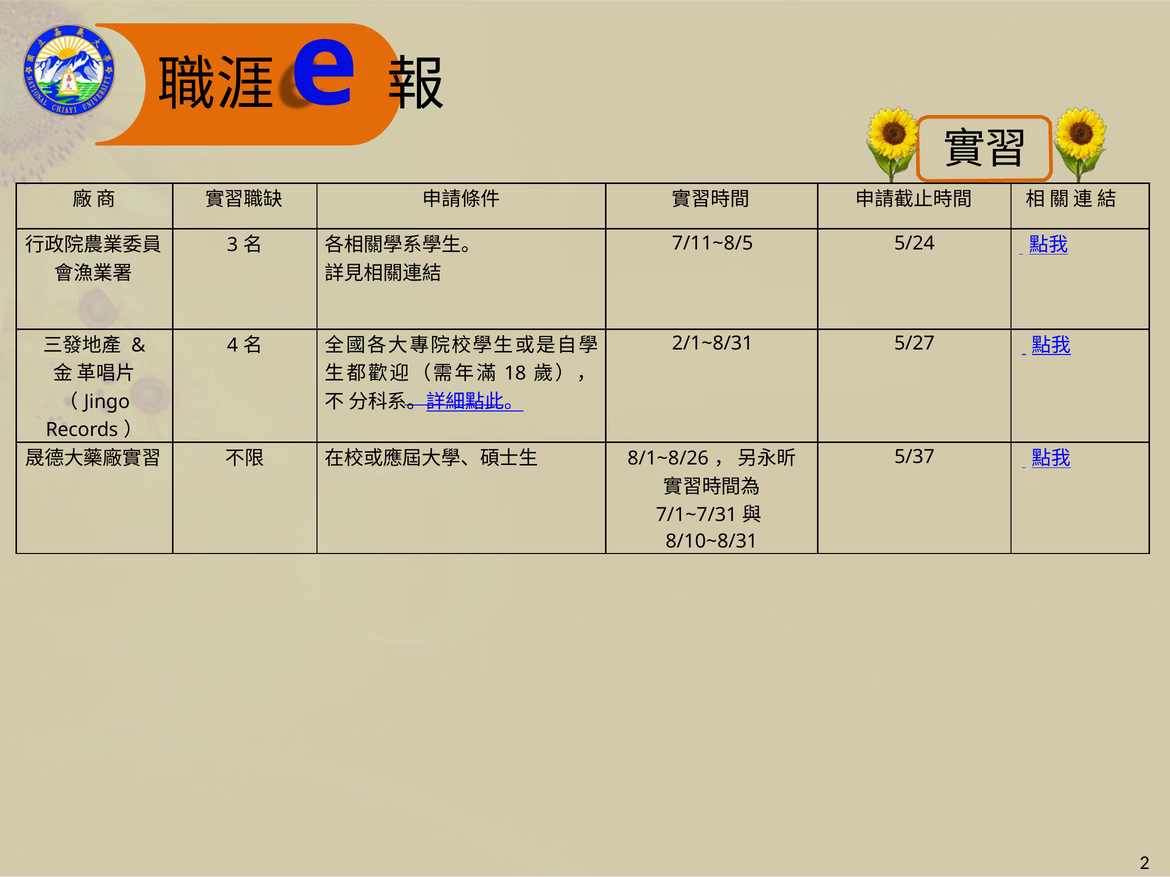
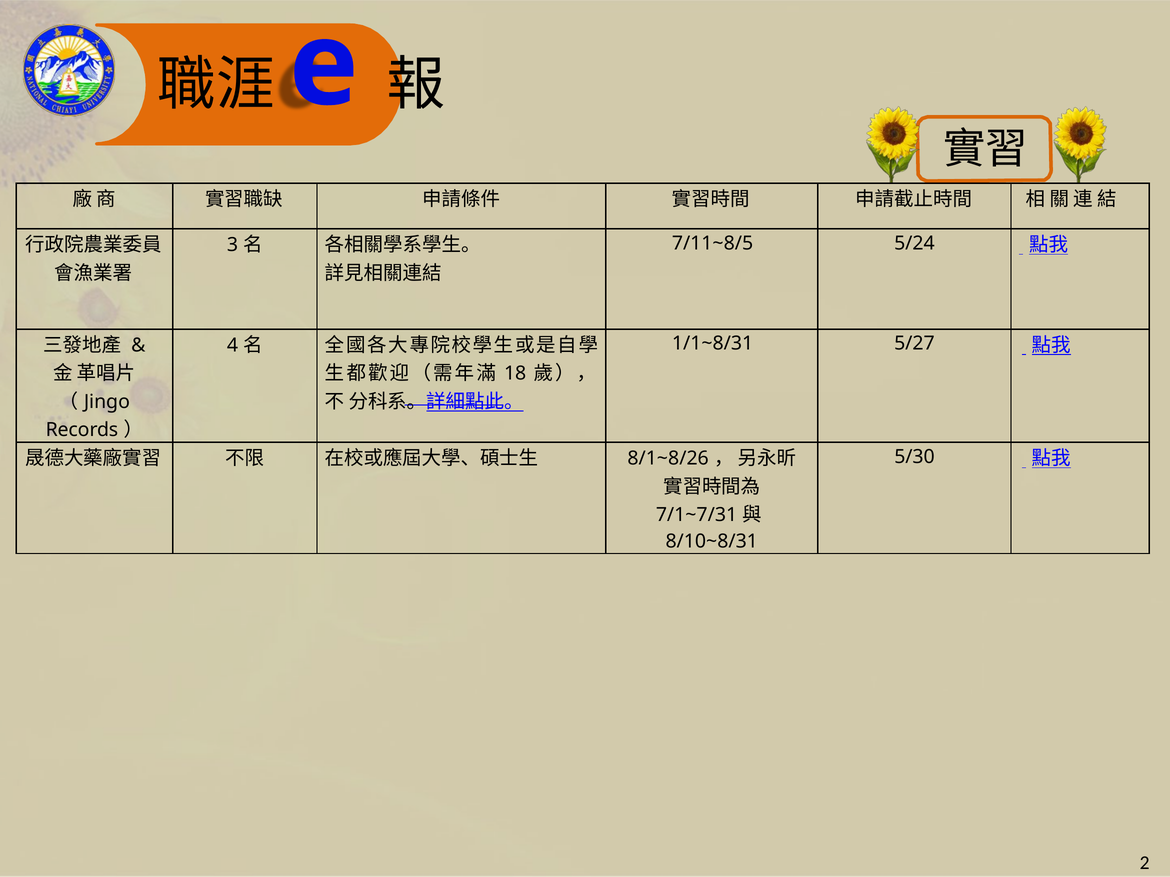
2/1~8/31: 2/1~8/31 -> 1/1~8/31
5/37: 5/37 -> 5/30
